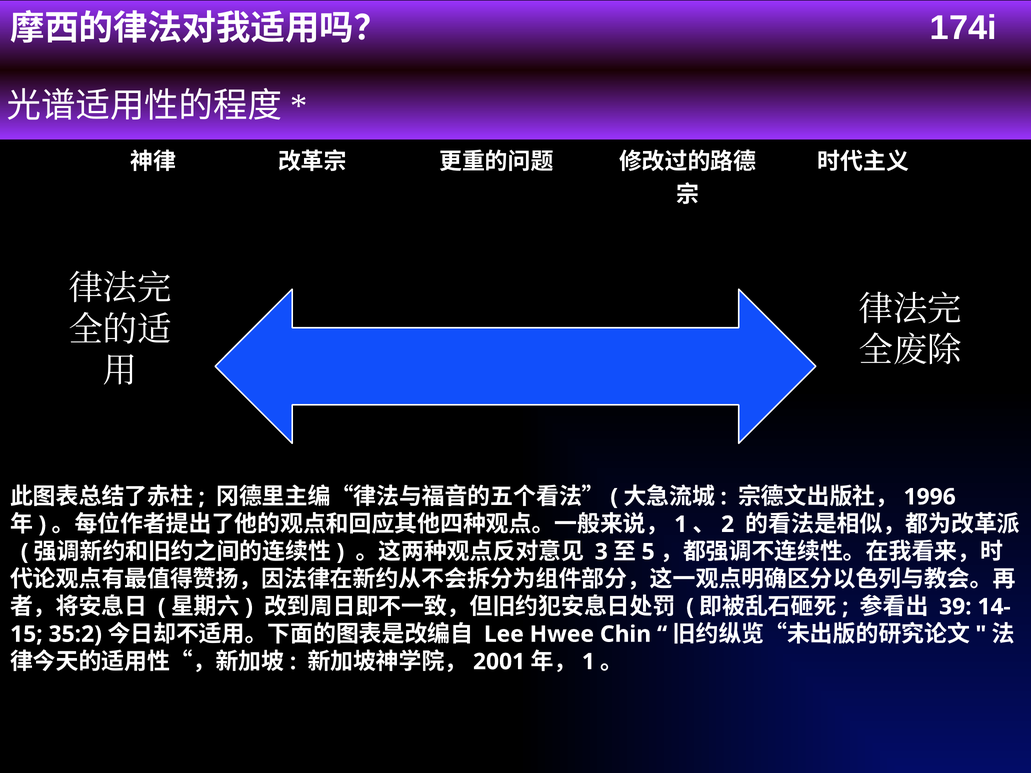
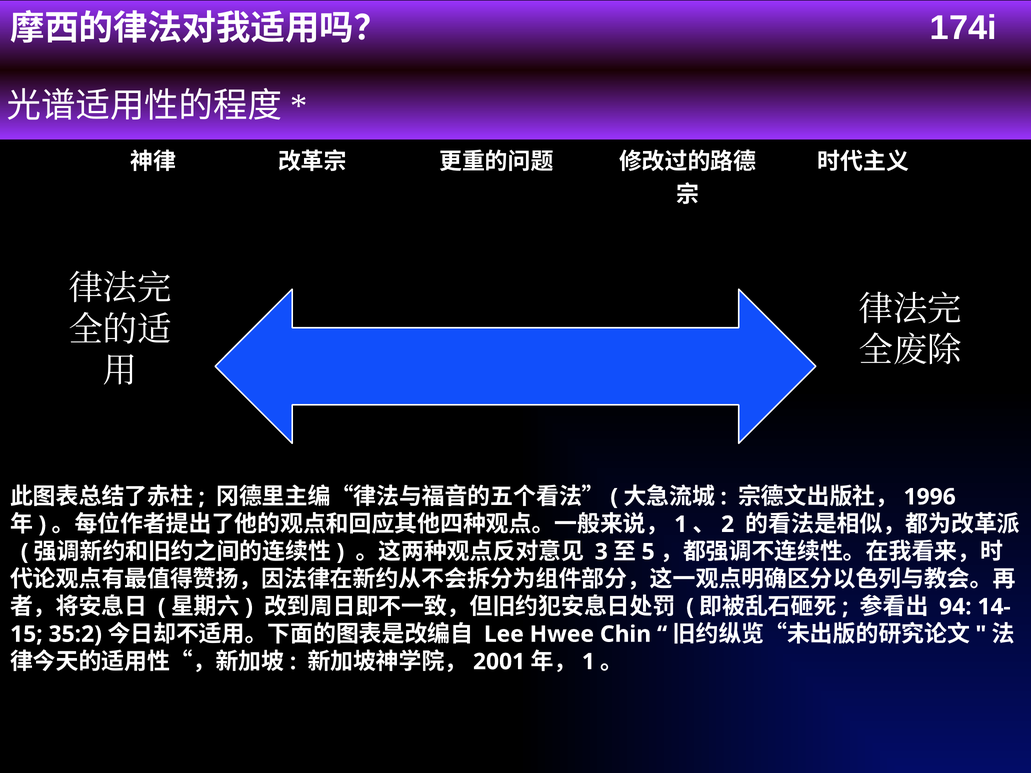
39: 39 -> 94
